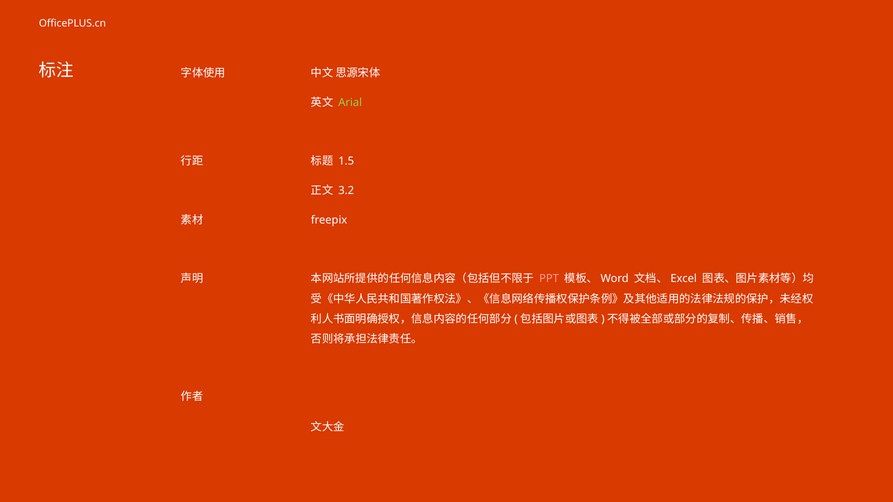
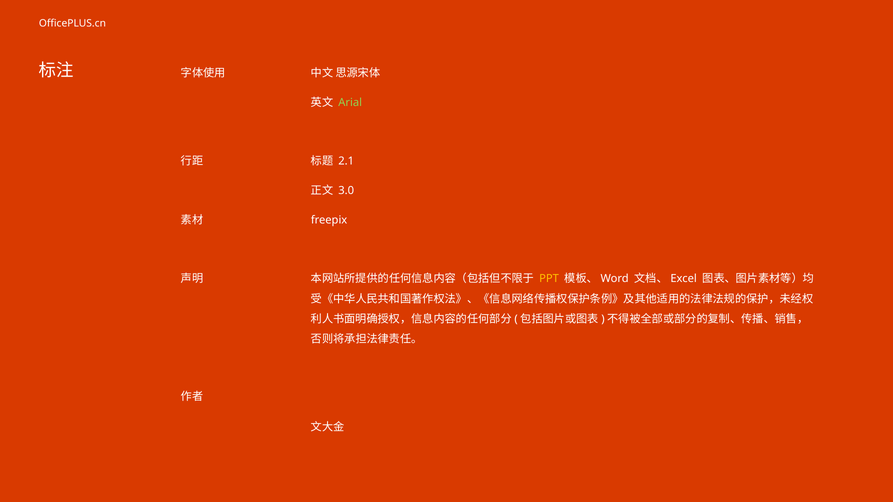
1.5: 1.5 -> 2.1
3.2: 3.2 -> 3.0
PPT colour: pink -> yellow
